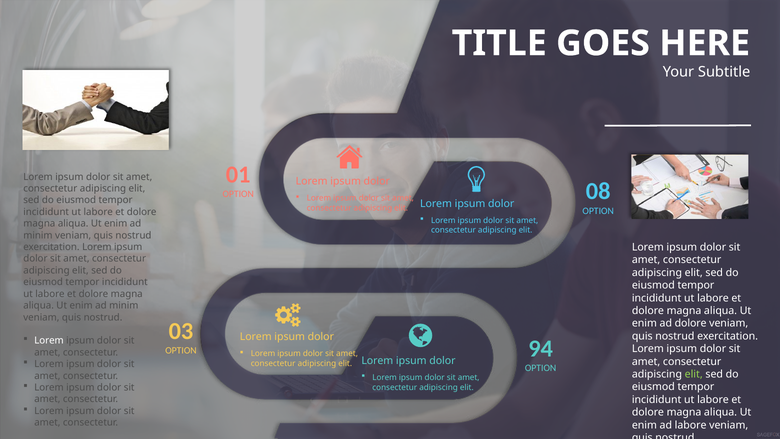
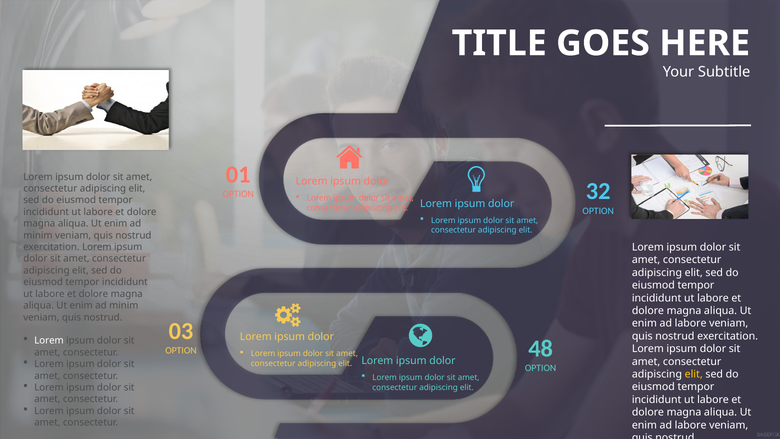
08: 08 -> 32
dolore at (691, 323): dolore -> labore
94: 94 -> 48
elit at (694, 374) colour: light green -> yellow
